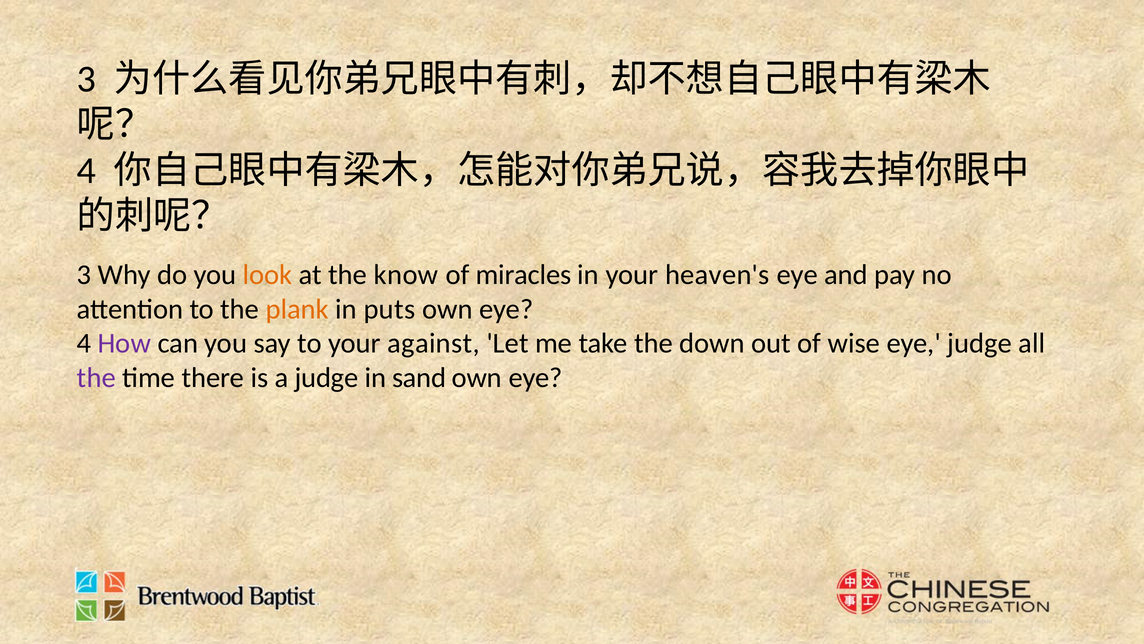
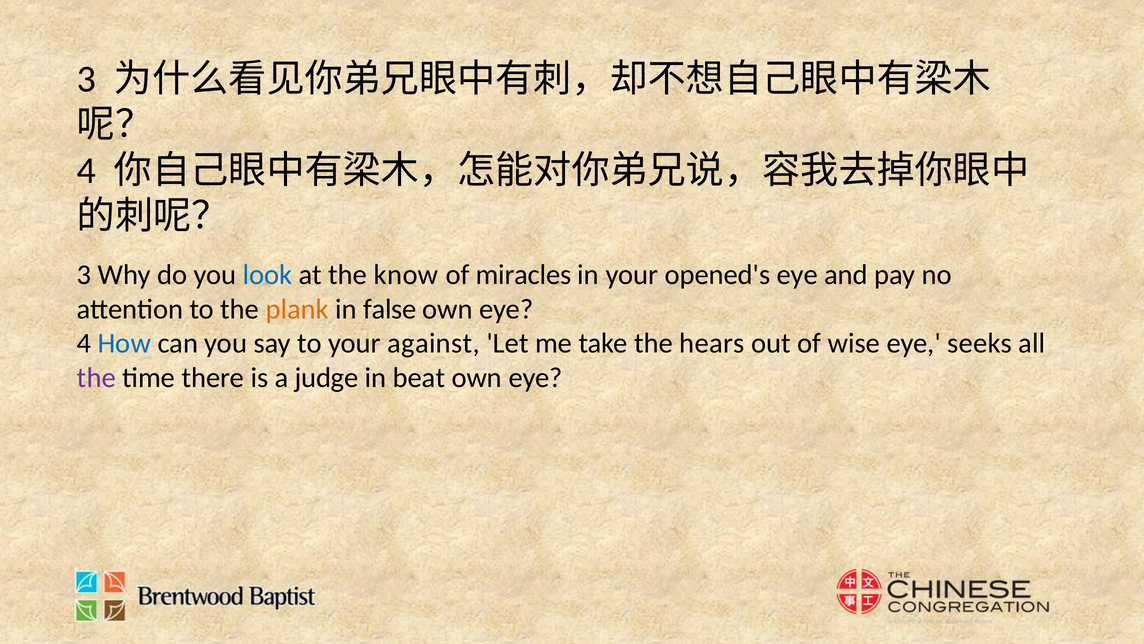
look colour: orange -> blue
heaven's: heaven's -> opened's
puts: puts -> false
How colour: purple -> blue
down: down -> hears
eye judge: judge -> seeks
sand: sand -> beat
